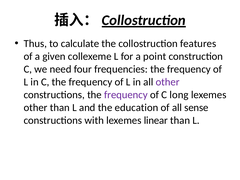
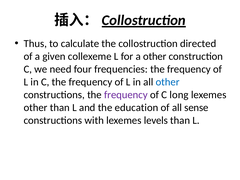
features: features -> directed
a point: point -> other
other at (168, 82) colour: purple -> blue
linear: linear -> levels
